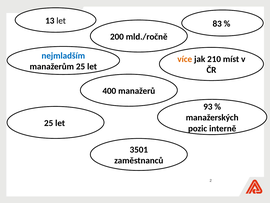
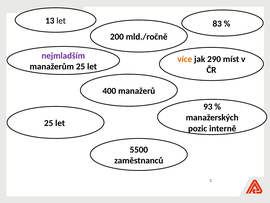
nejmladším colour: blue -> purple
210: 210 -> 290
3501: 3501 -> 5500
